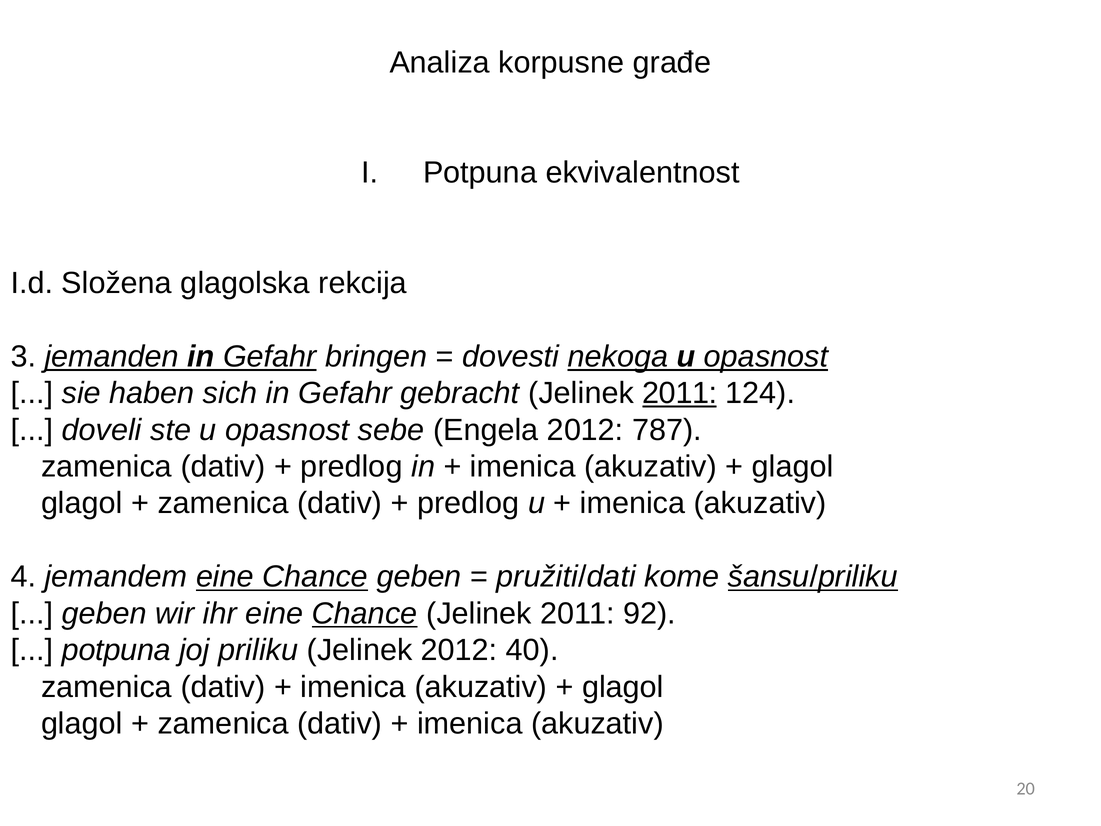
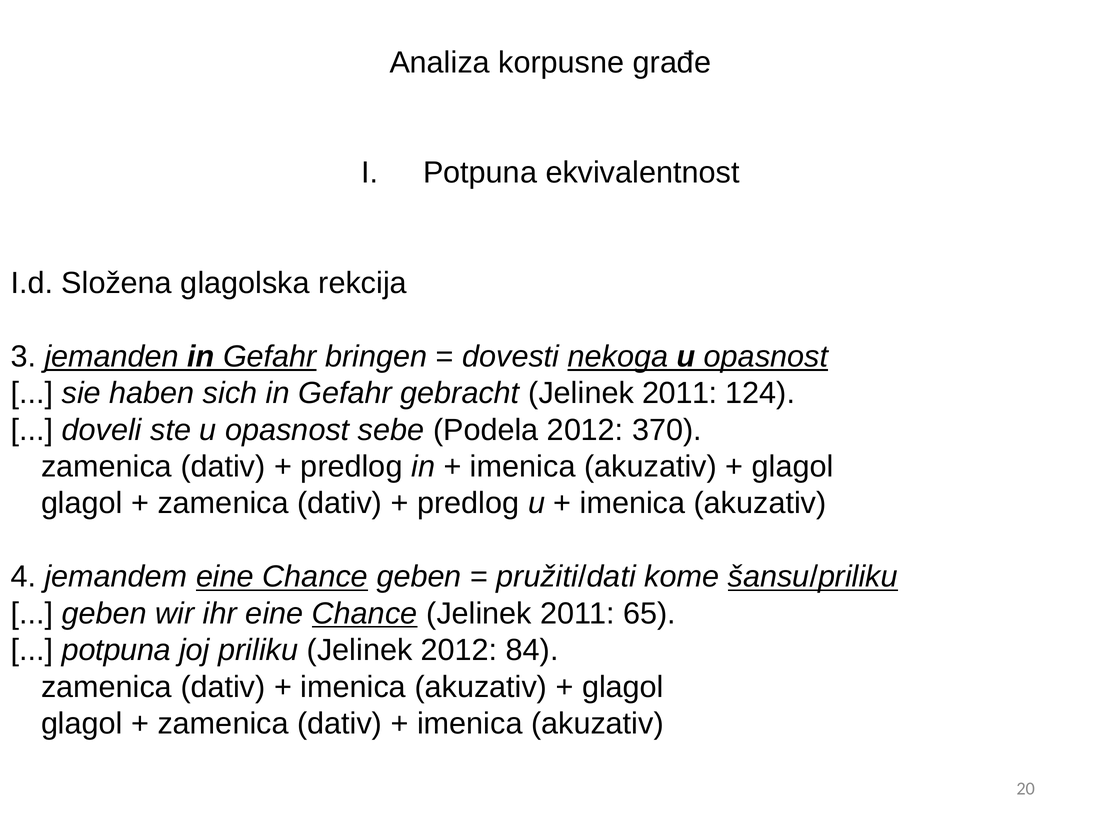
2011 at (680, 393) underline: present -> none
Engela: Engela -> Podela
787: 787 -> 370
92: 92 -> 65
40: 40 -> 84
